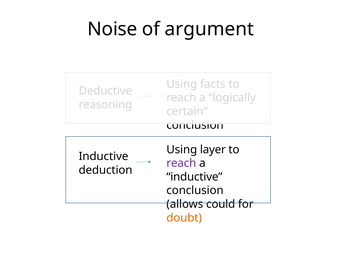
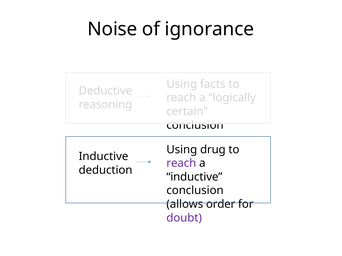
argument: argument -> ignorance
layer: layer -> drug
could: could -> order
doubt colour: orange -> purple
